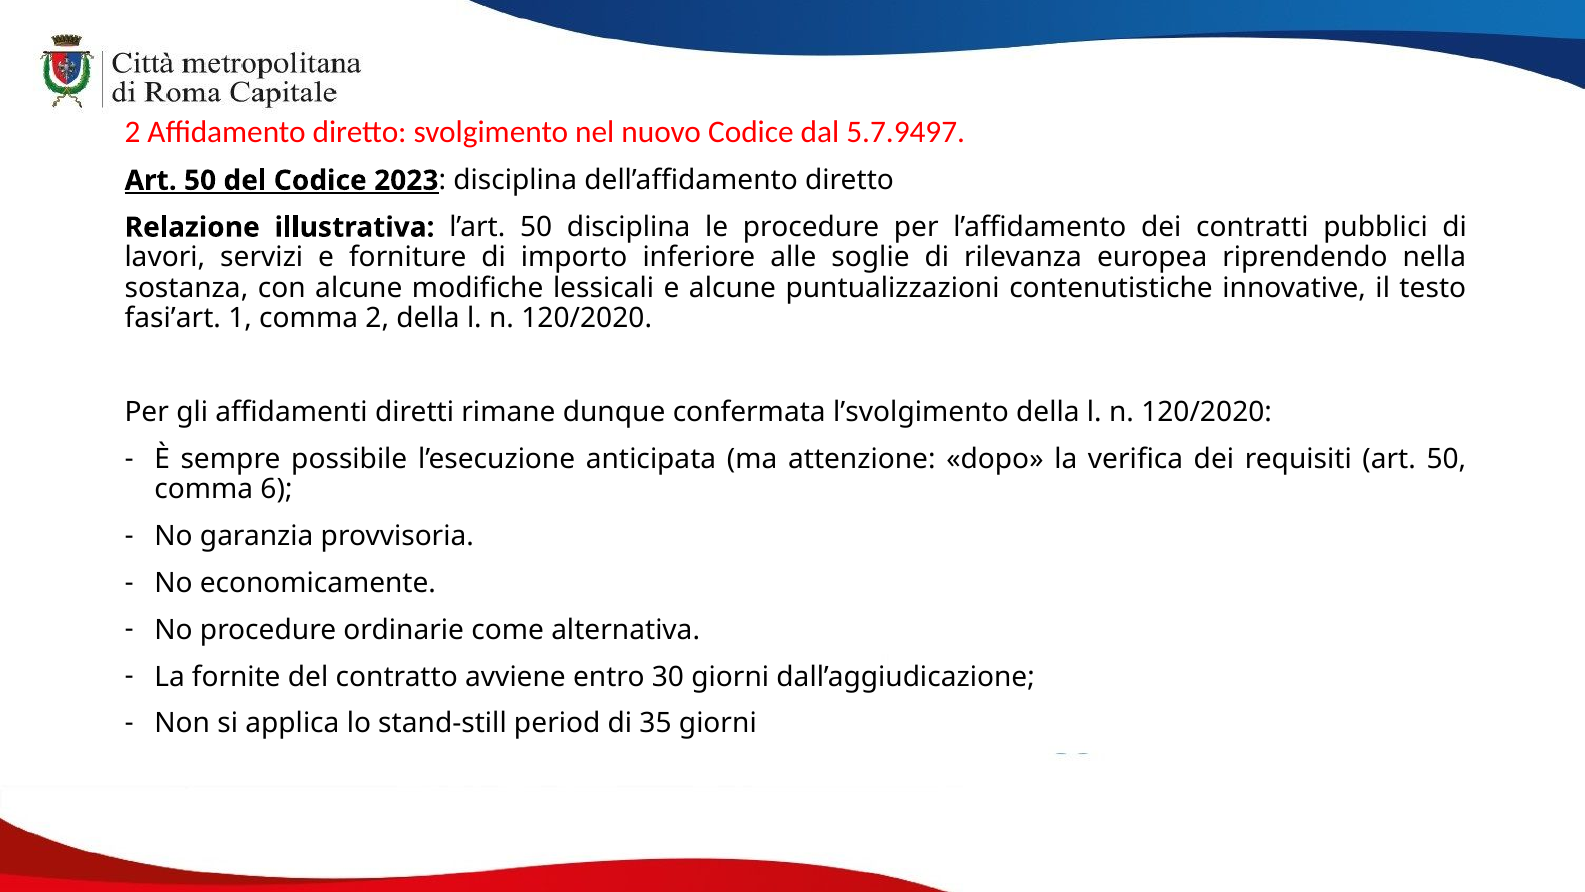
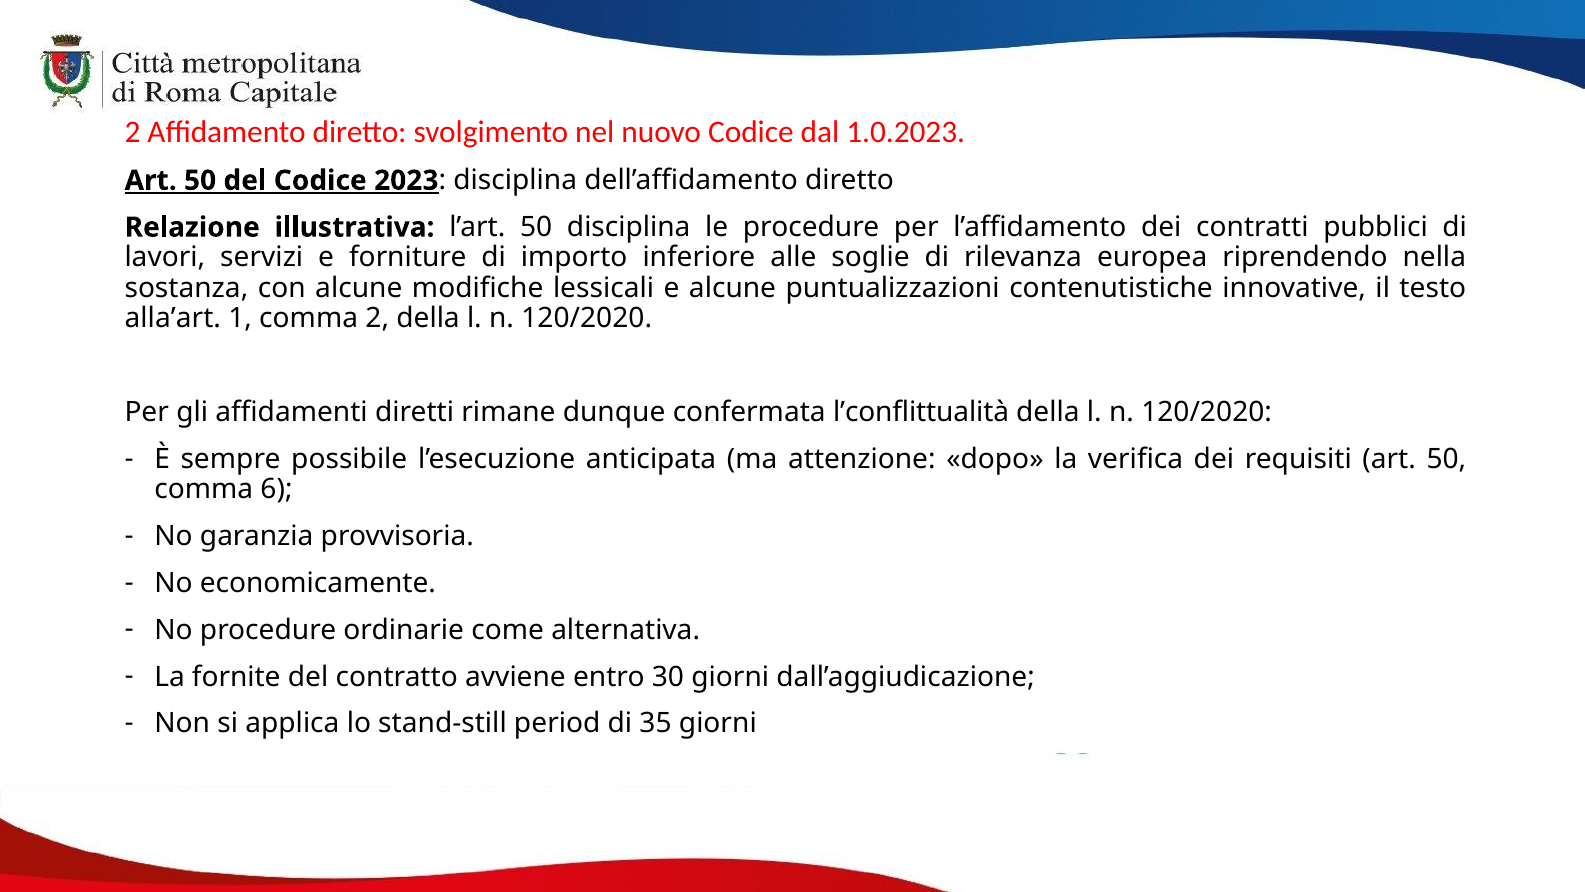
5.7.9497: 5.7.9497 -> 1.0.2023
fasi’art: fasi’art -> alla’art
l’svolgimento: l’svolgimento -> l’conflittualità
